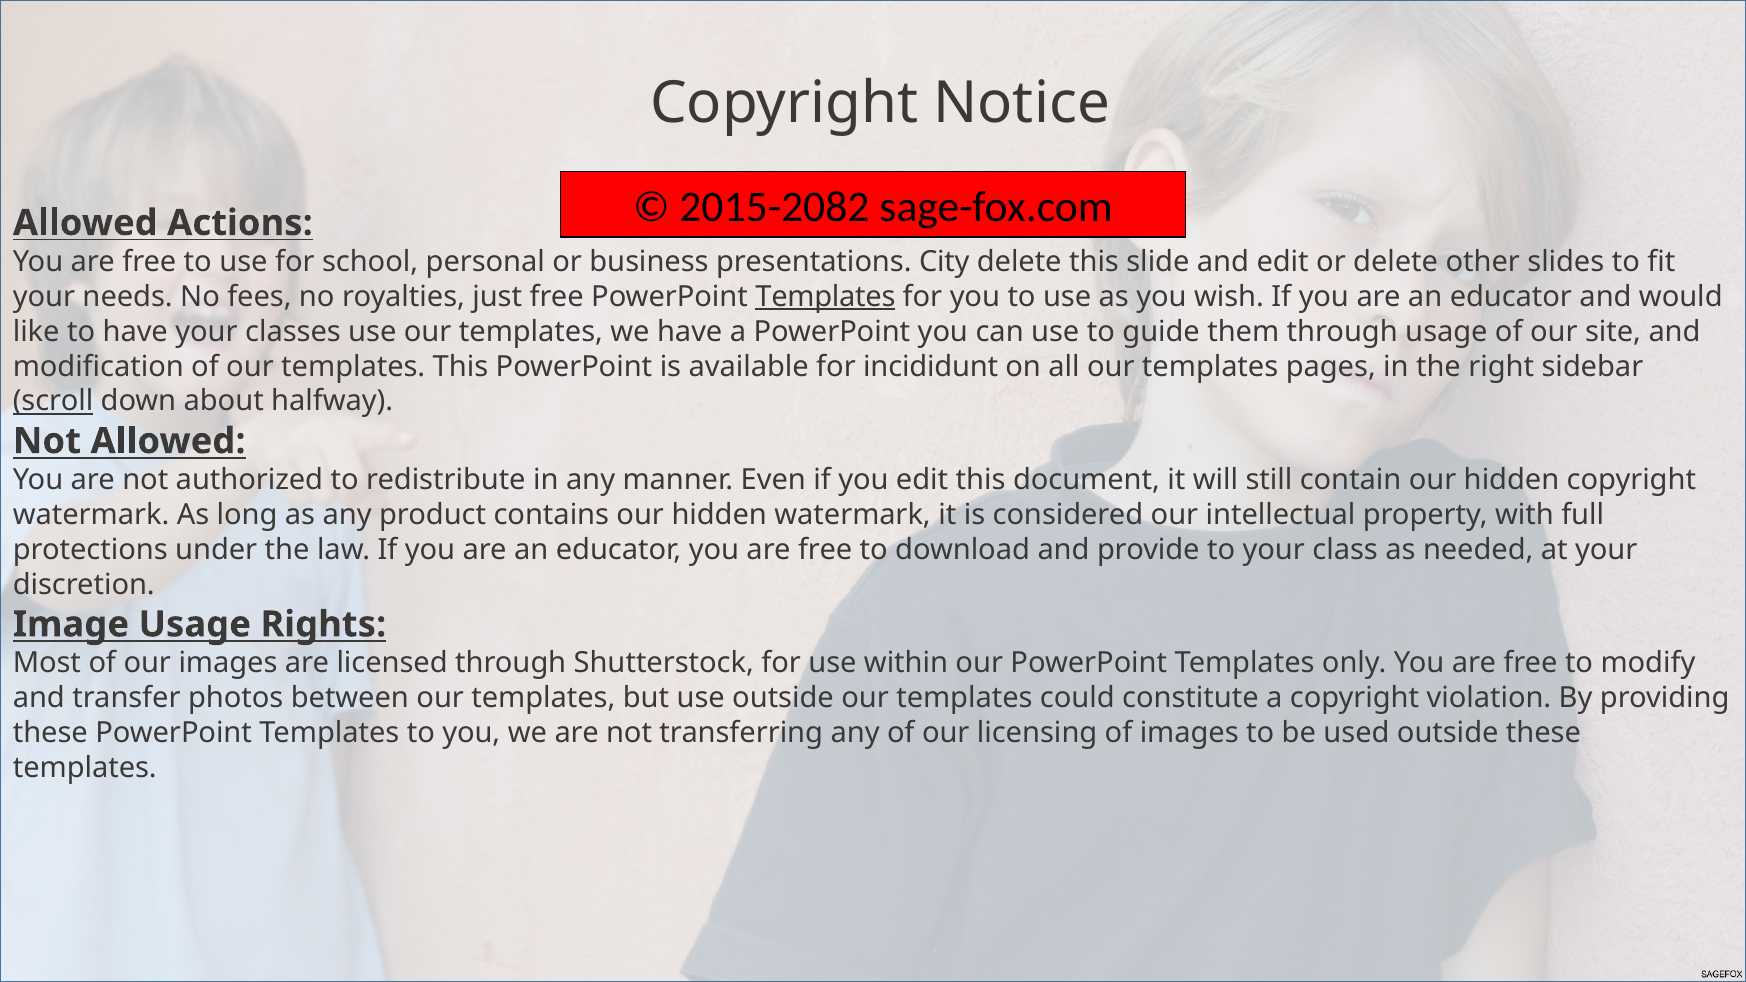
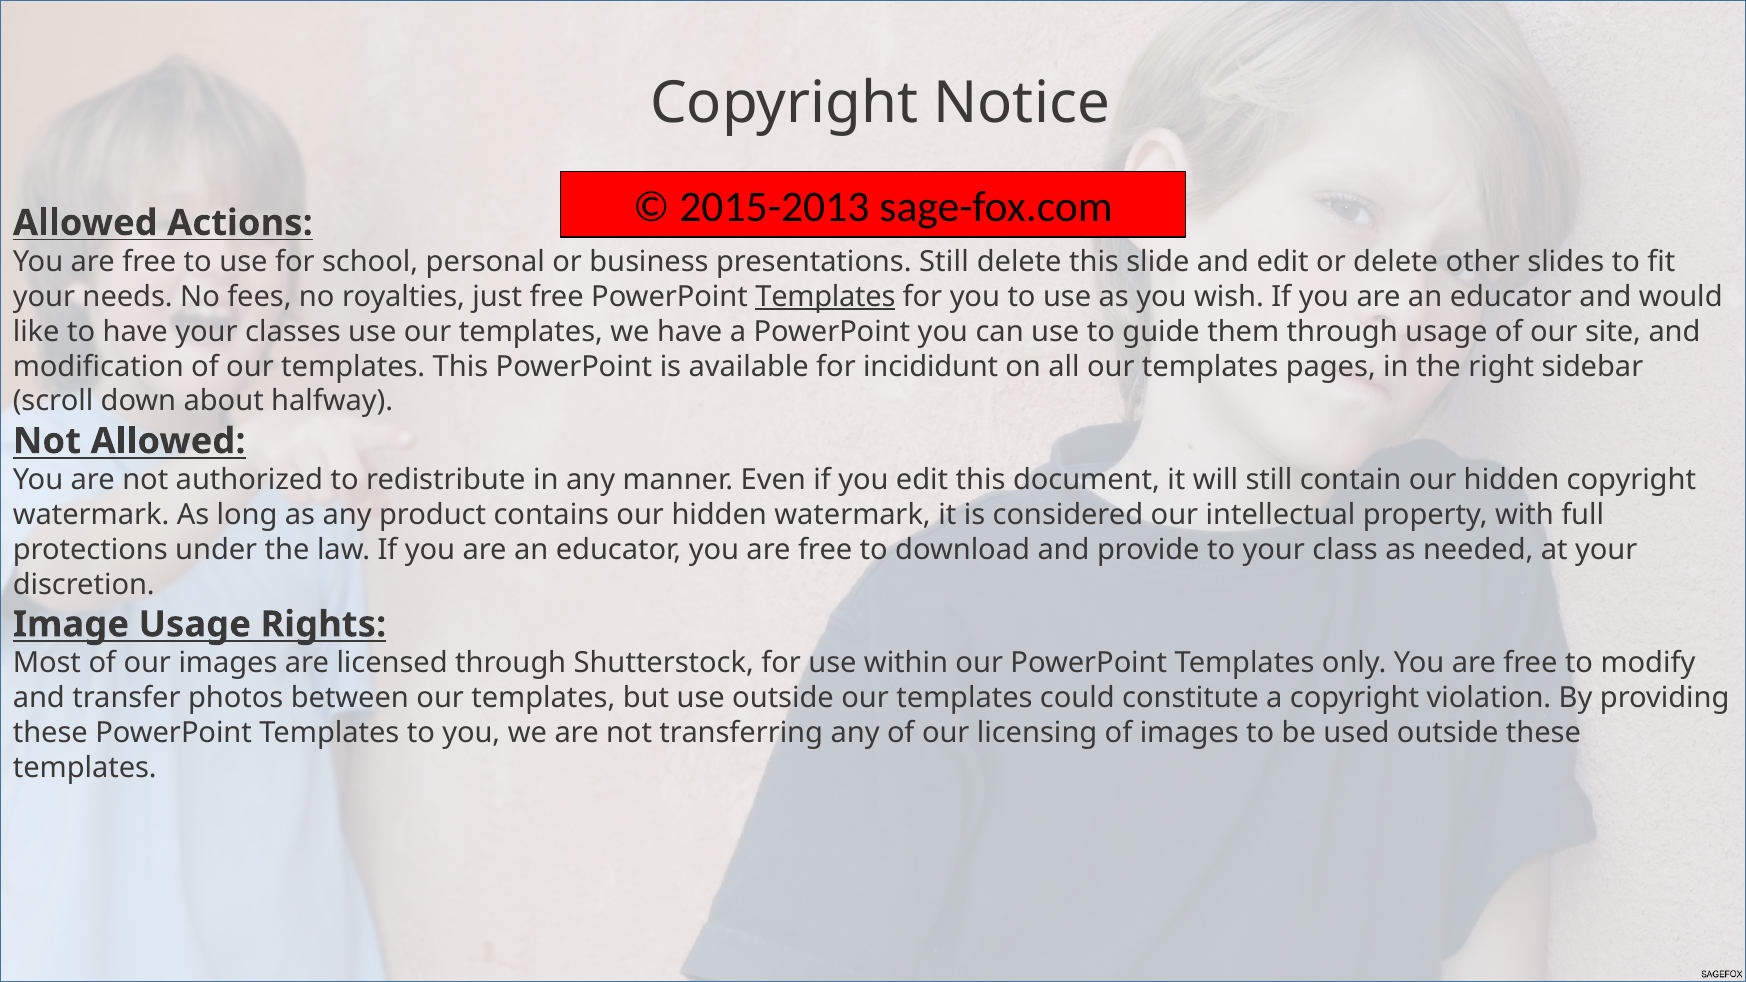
2015-2082: 2015-2082 -> 2015-2013
presentations City: City -> Still
scroll underline: present -> none
